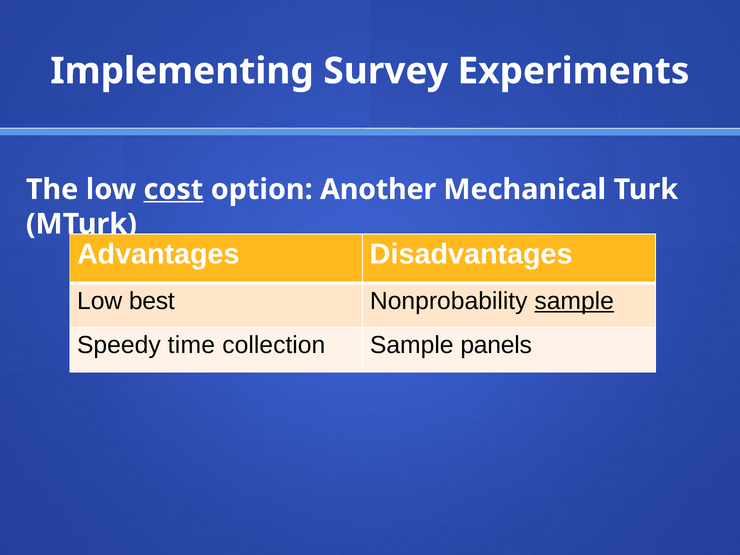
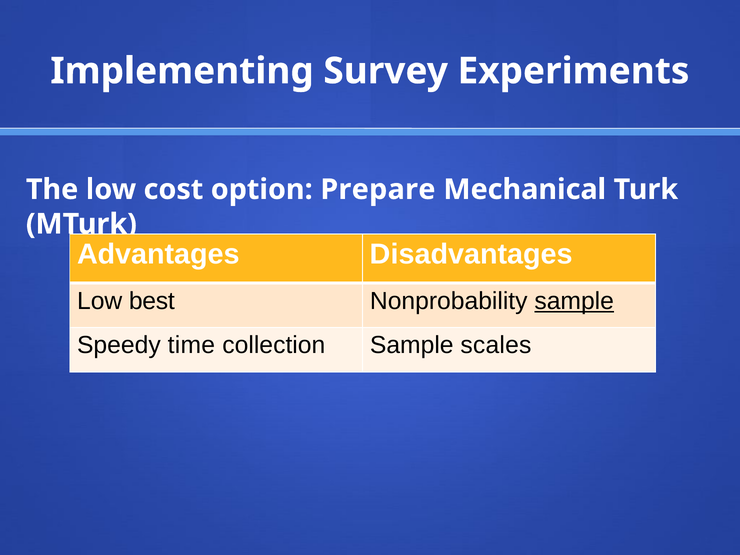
cost underline: present -> none
Another: Another -> Prepare
panels: panels -> scales
